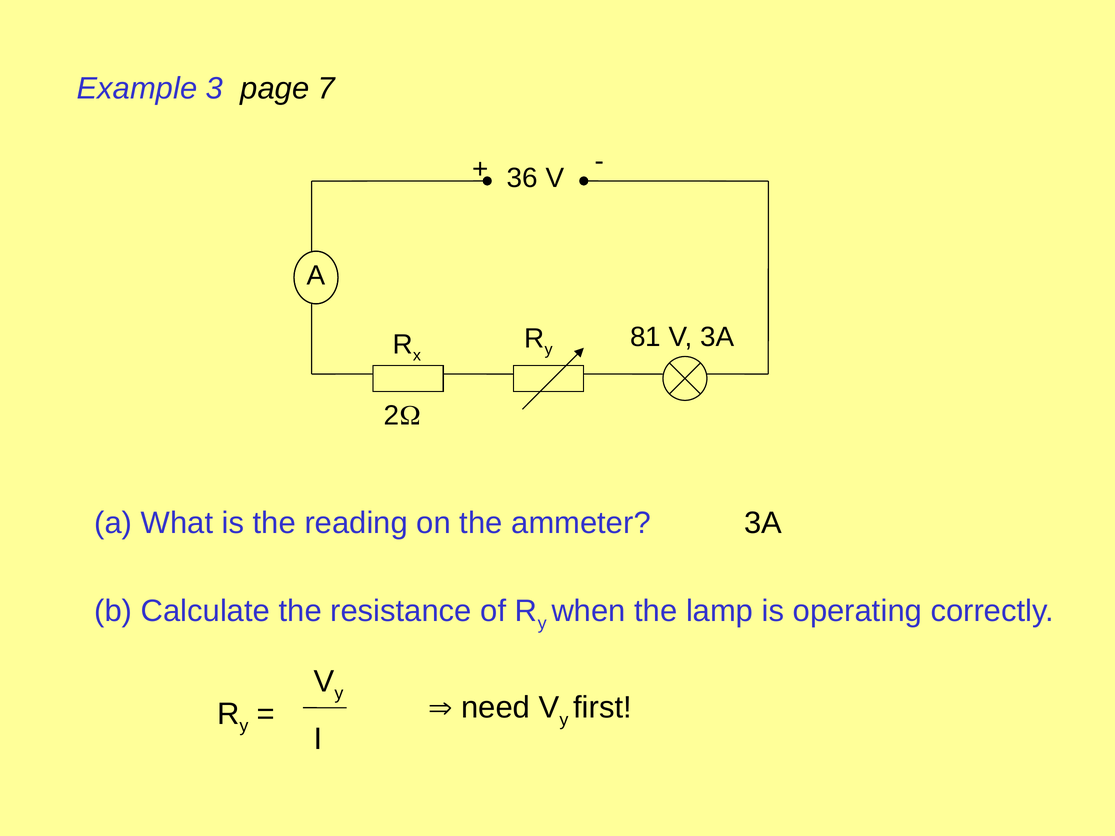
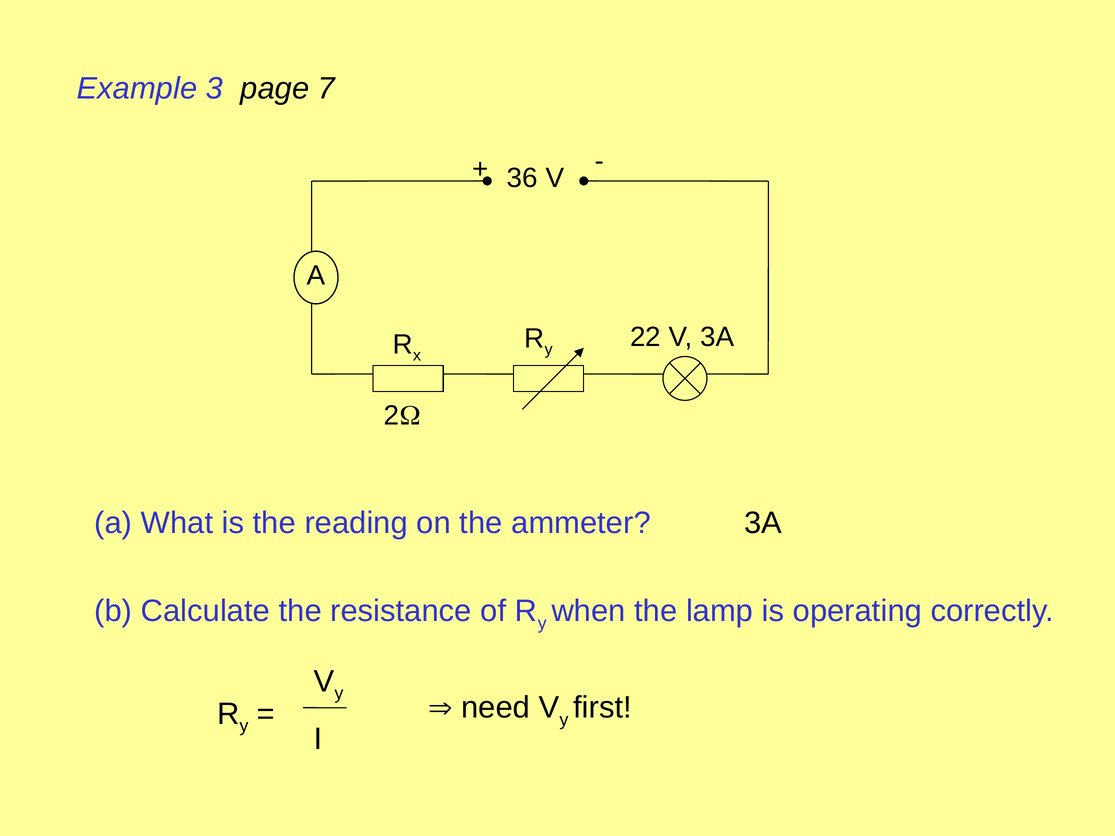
81: 81 -> 22
